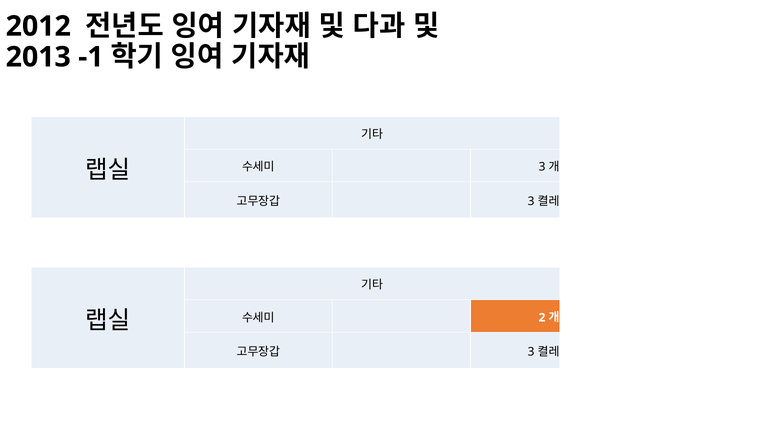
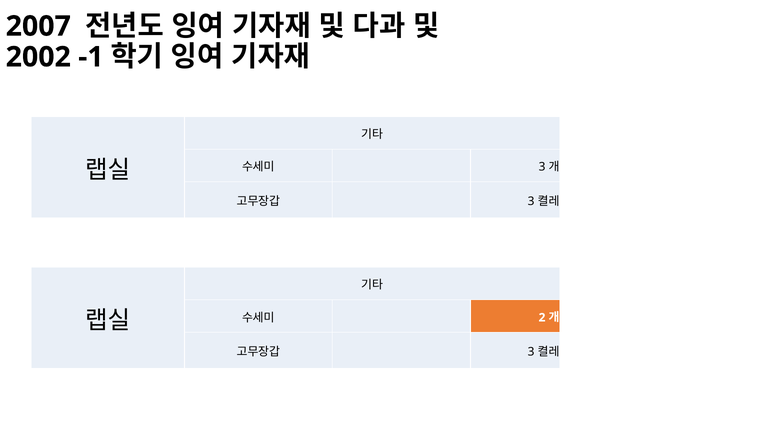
2012: 2012 -> 2007
2013: 2013 -> 2002
